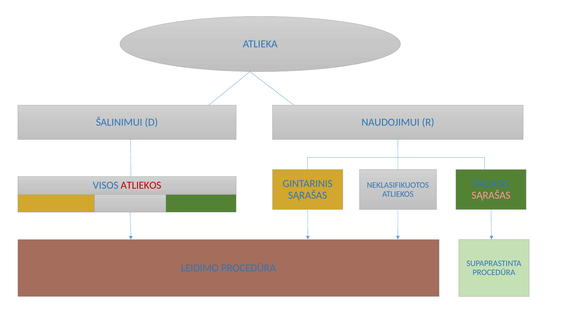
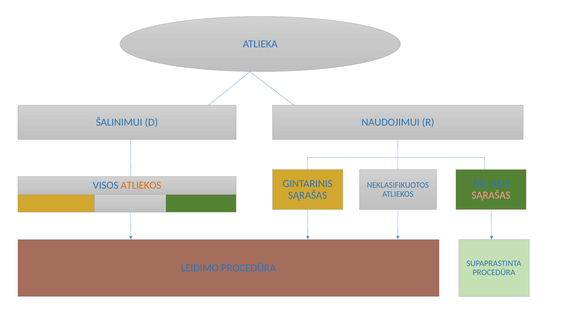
ATLIEKOS at (141, 186) colour: red -> orange
